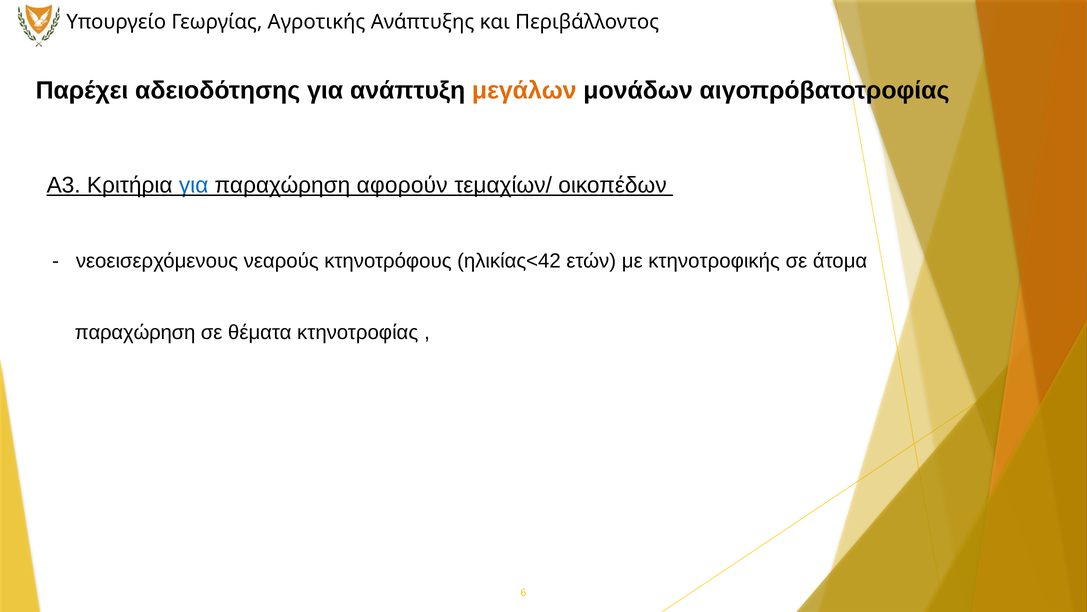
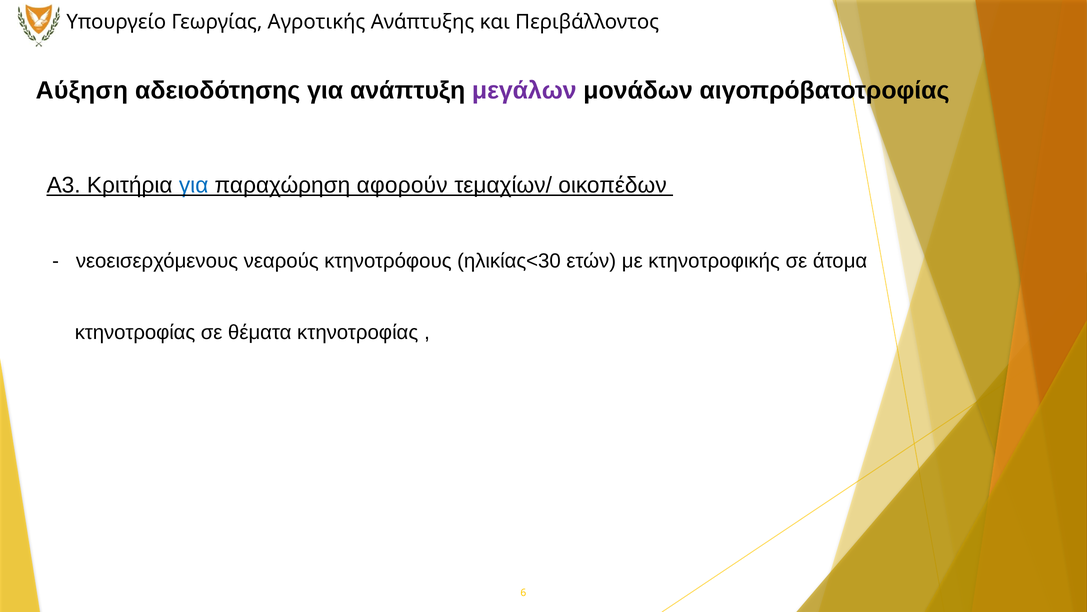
Παρέχει: Παρέχει -> Αύξηση
μεγάλων colour: orange -> purple
ηλικίας<42: ηλικίας<42 -> ηλικίας<30
παραχώρηση at (135, 332): παραχώρηση -> κτηνοτροφίας
